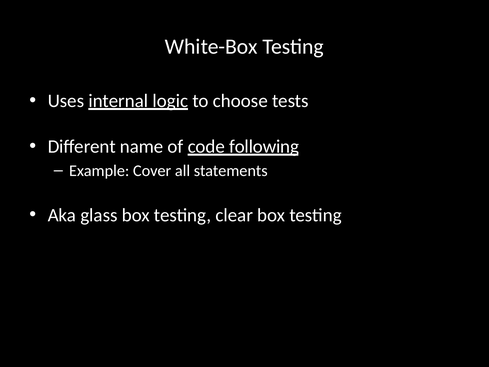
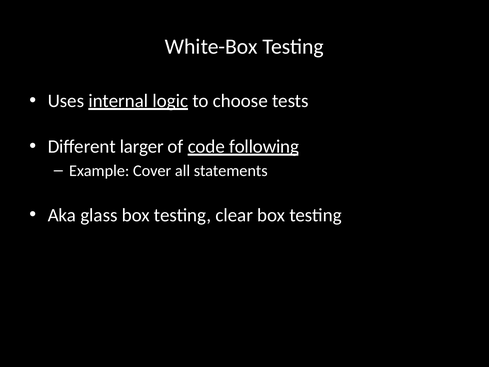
name: name -> larger
